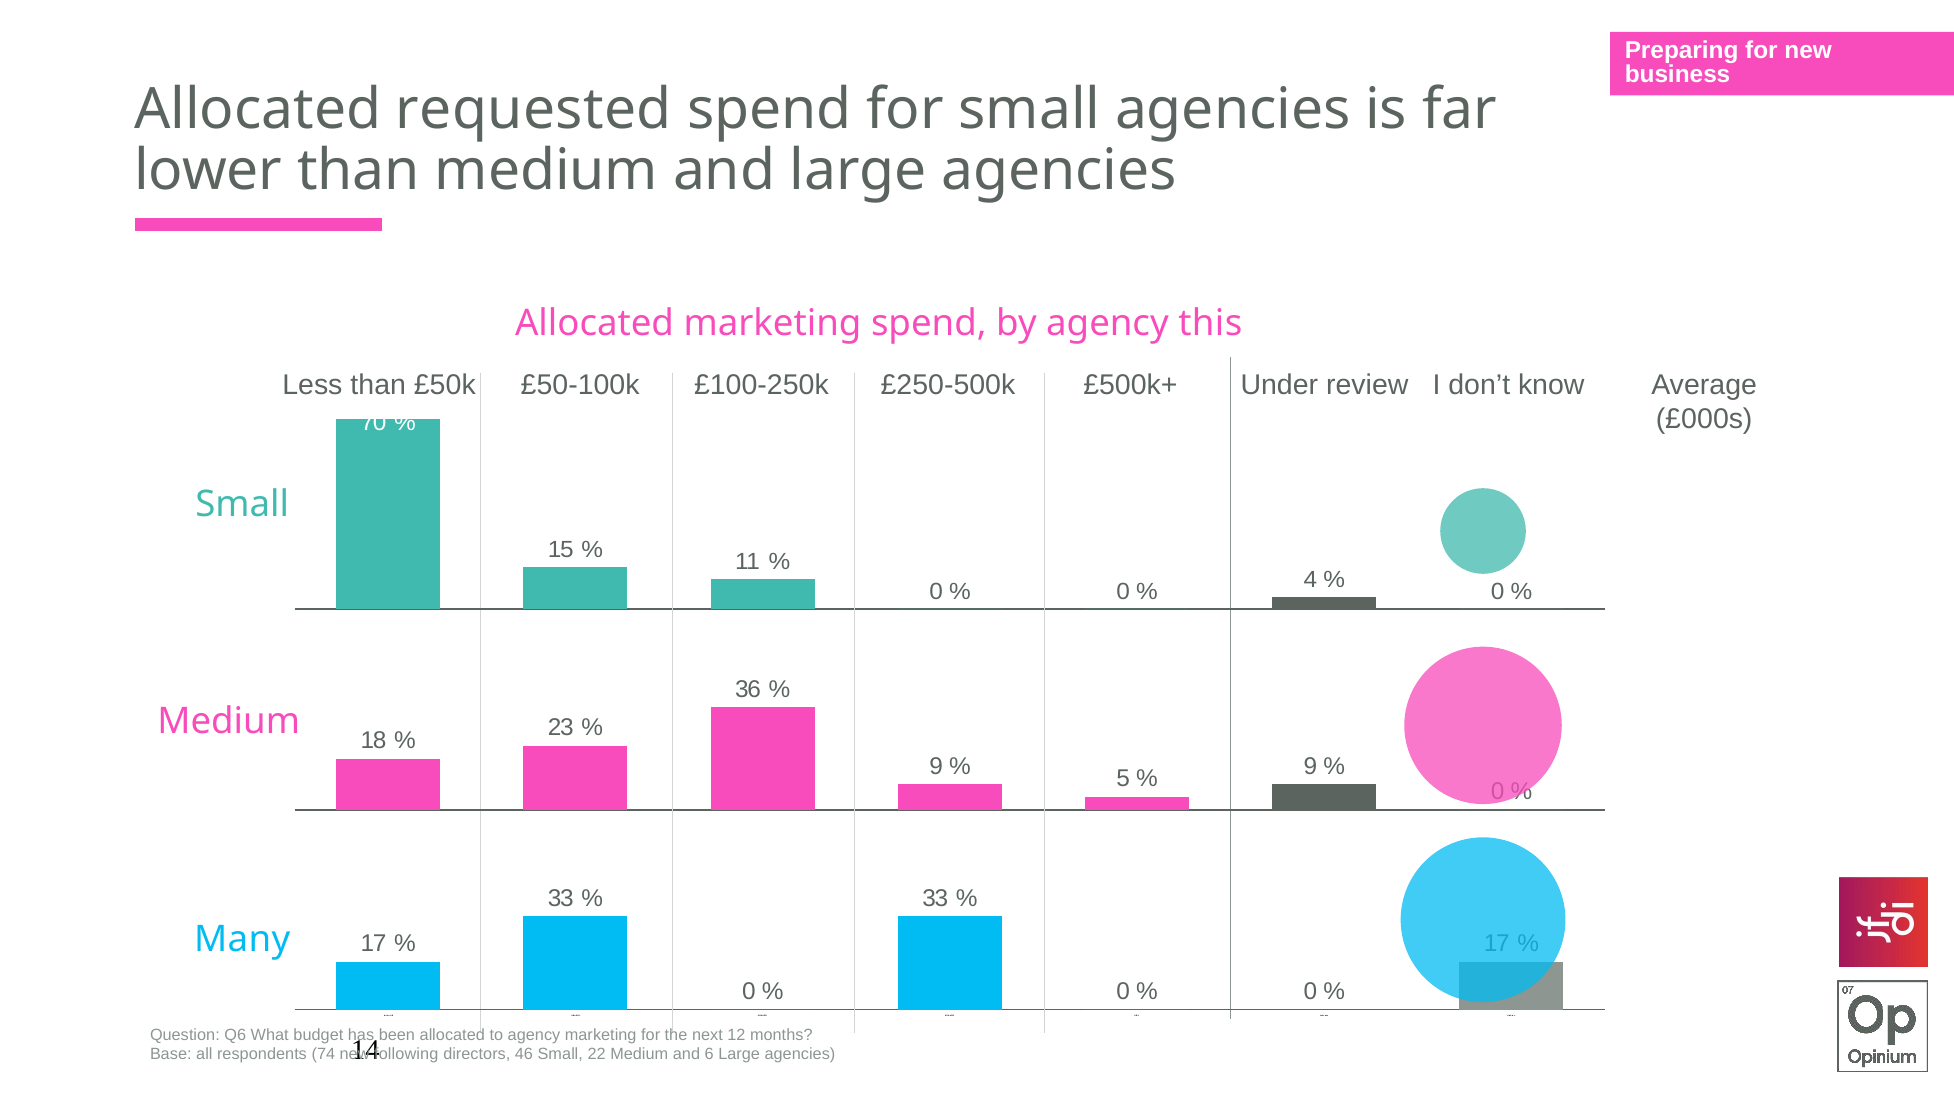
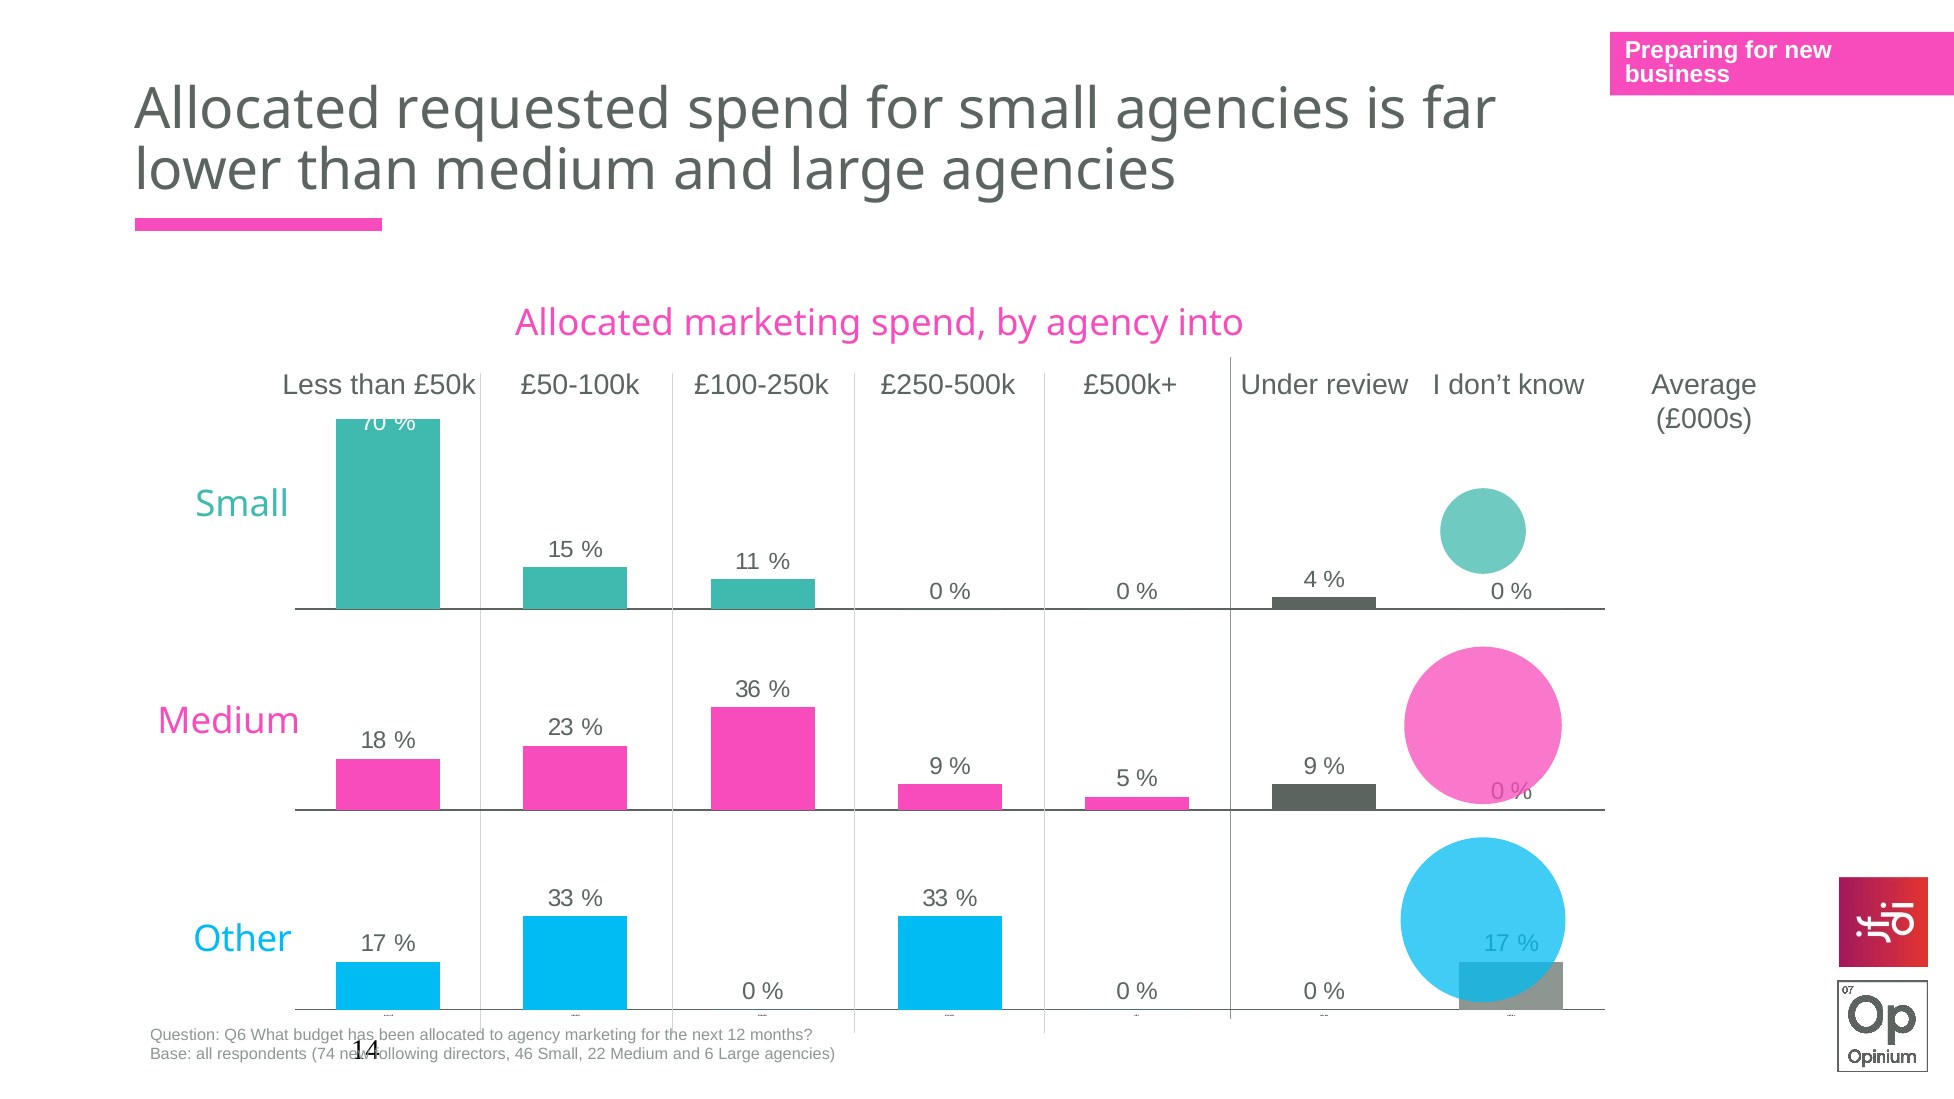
this: this -> into
Many: Many -> Other
